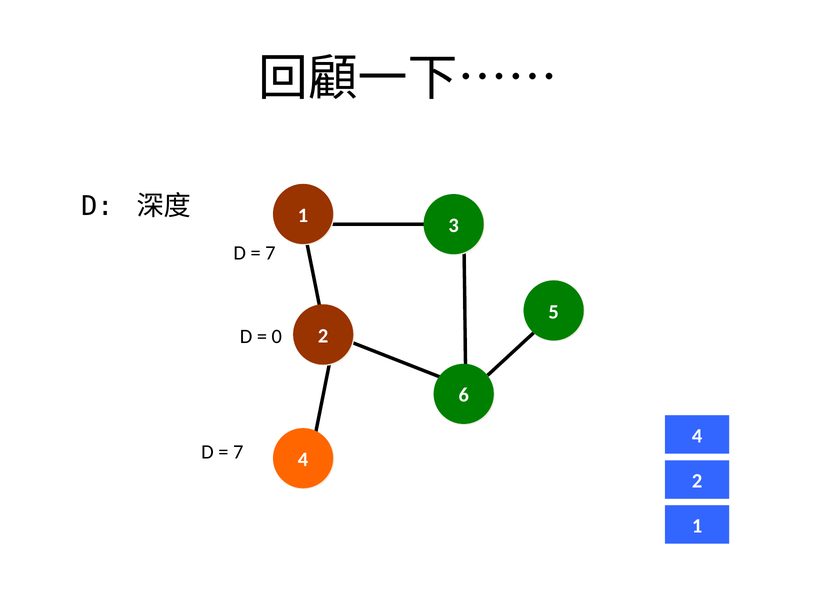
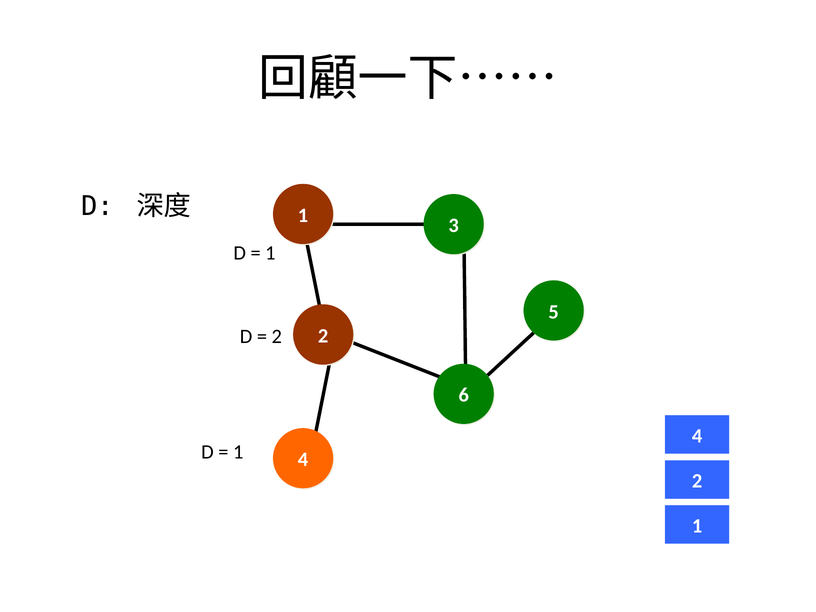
7 at (270, 253): 7 -> 1
0 at (277, 337): 0 -> 2
7 at (238, 452): 7 -> 1
